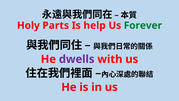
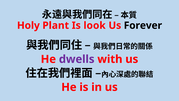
Parts: Parts -> Plant
help: help -> look
Forever colour: green -> black
